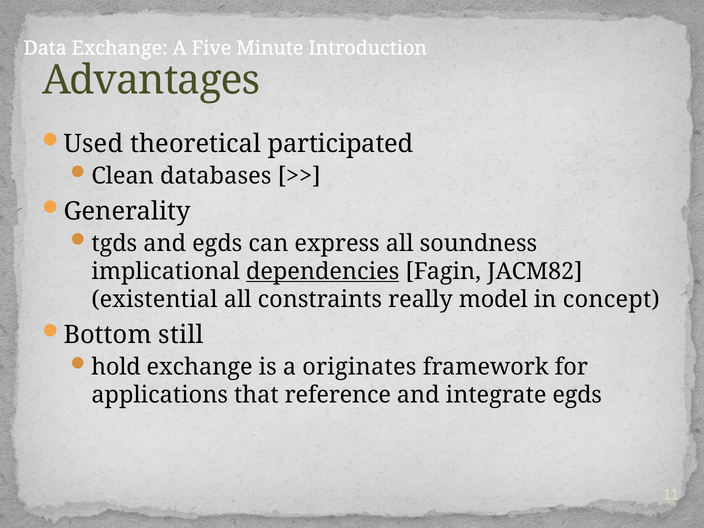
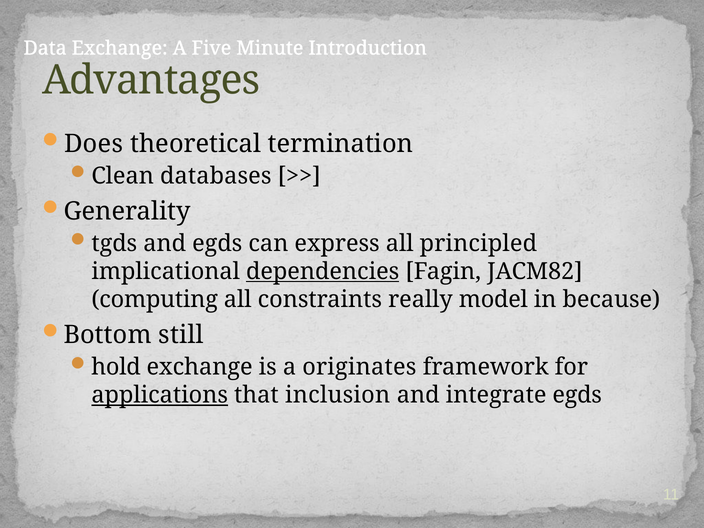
Used: Used -> Does
participated: participated -> termination
soundness: soundness -> principled
existential: existential -> computing
concept: concept -> because
applications underline: none -> present
reference: reference -> inclusion
